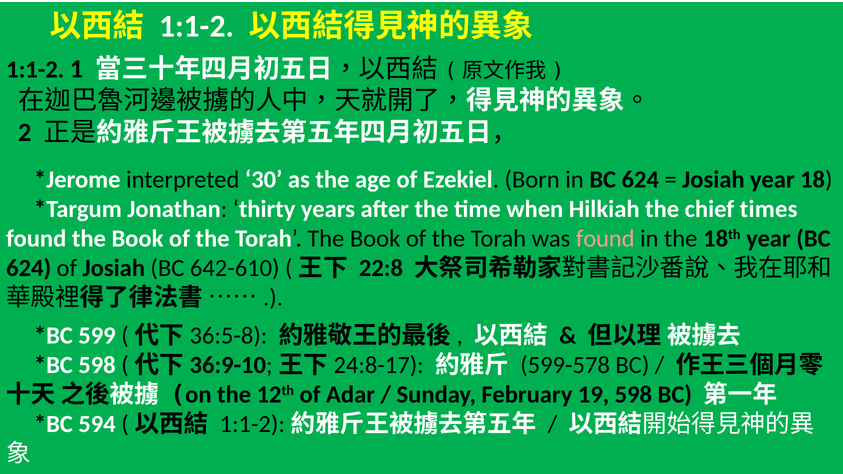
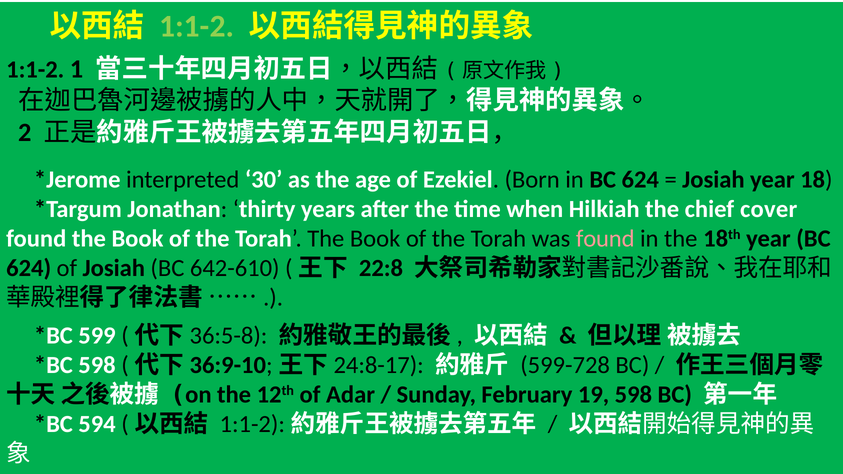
1:1-2 at (197, 26) colour: white -> light green
times: times -> cover
599-578: 599-578 -> 599-728
